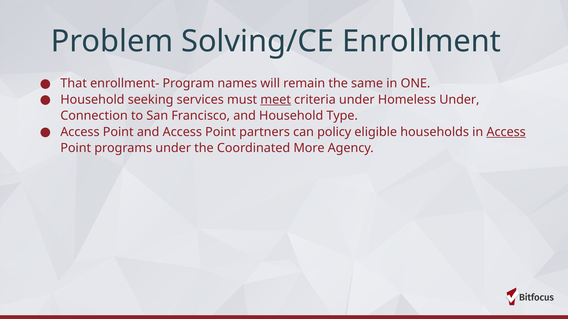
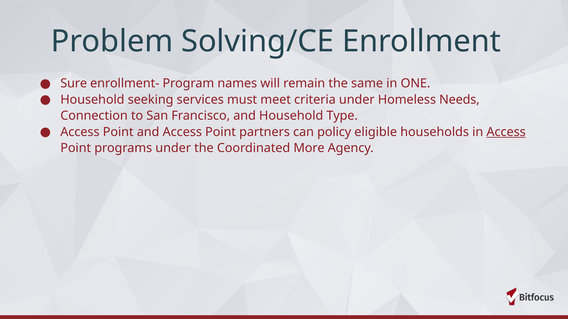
That: That -> Sure
meet underline: present -> none
Homeless Under: Under -> Needs
